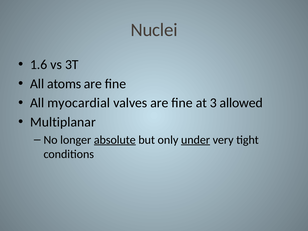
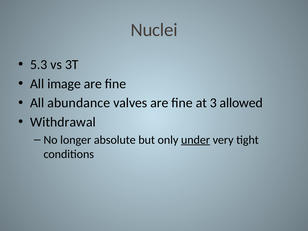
1.6: 1.6 -> 5.3
atoms: atoms -> image
myocardial: myocardial -> abundance
Multiplanar: Multiplanar -> Withdrawal
absolute underline: present -> none
